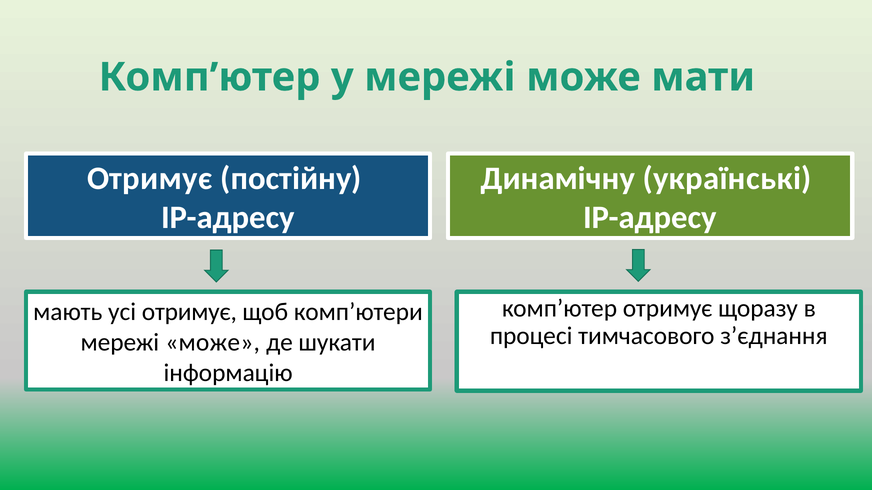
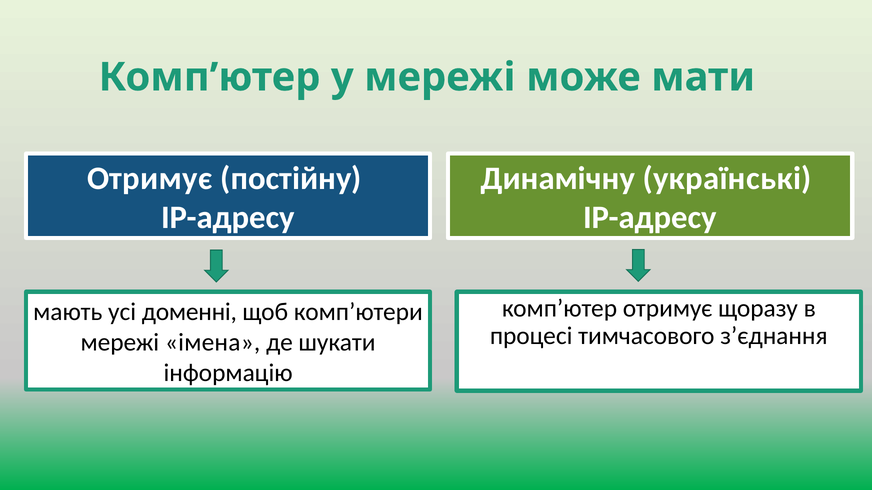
усі отримує: отримує -> доменні
може at (213, 343): може -> імена
